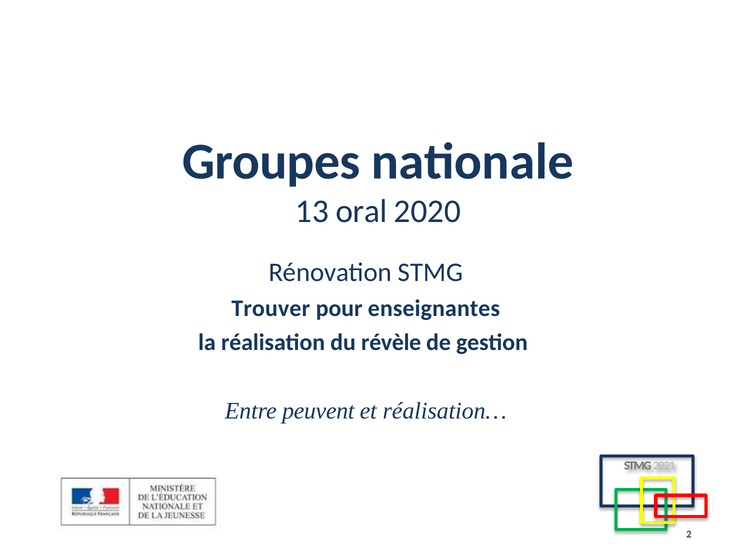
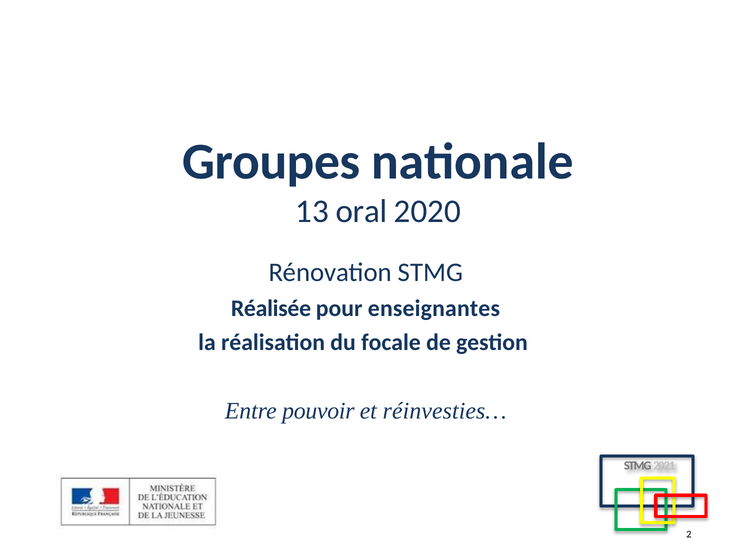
Trouver: Trouver -> Réalisée
révèle: révèle -> focale
peuvent: peuvent -> pouvoir
réalisation…: réalisation… -> réinvesties…
